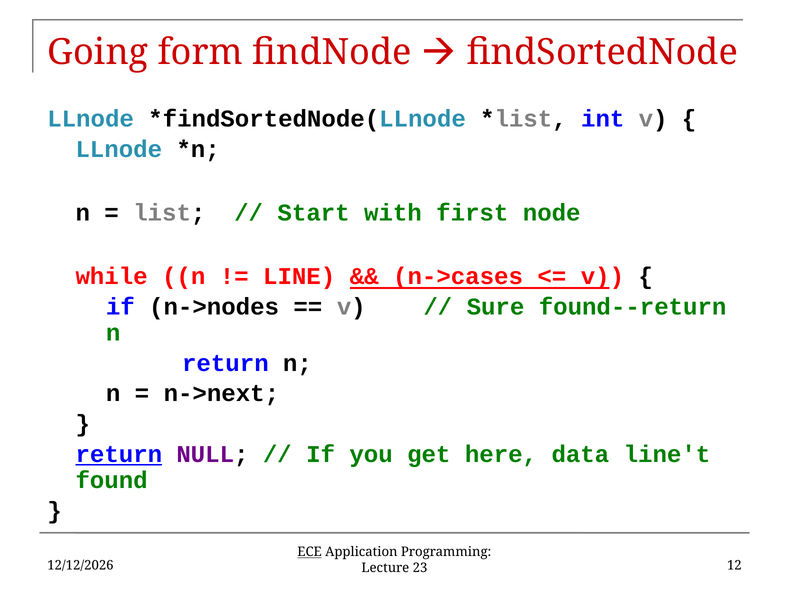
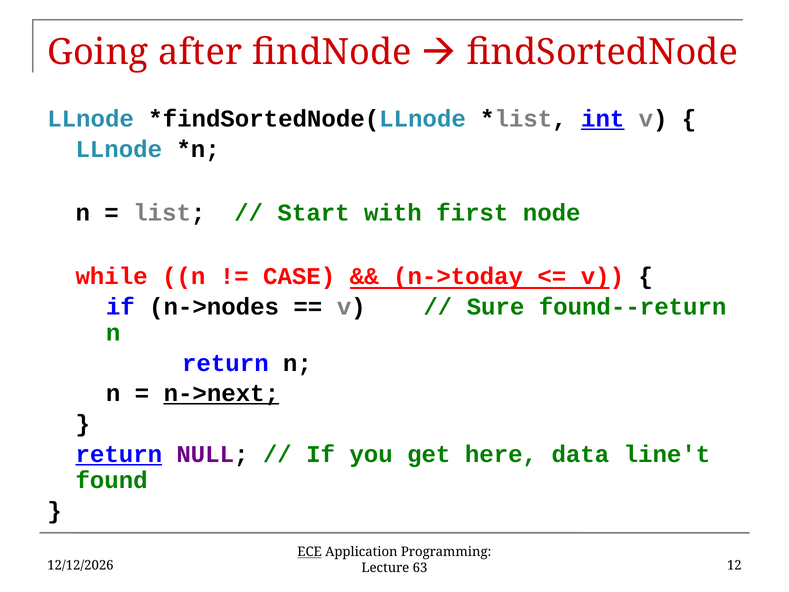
form: form -> after
int underline: none -> present
LINE: LINE -> CASE
n->cases: n->cases -> n->today
n->next underline: none -> present
23: 23 -> 63
